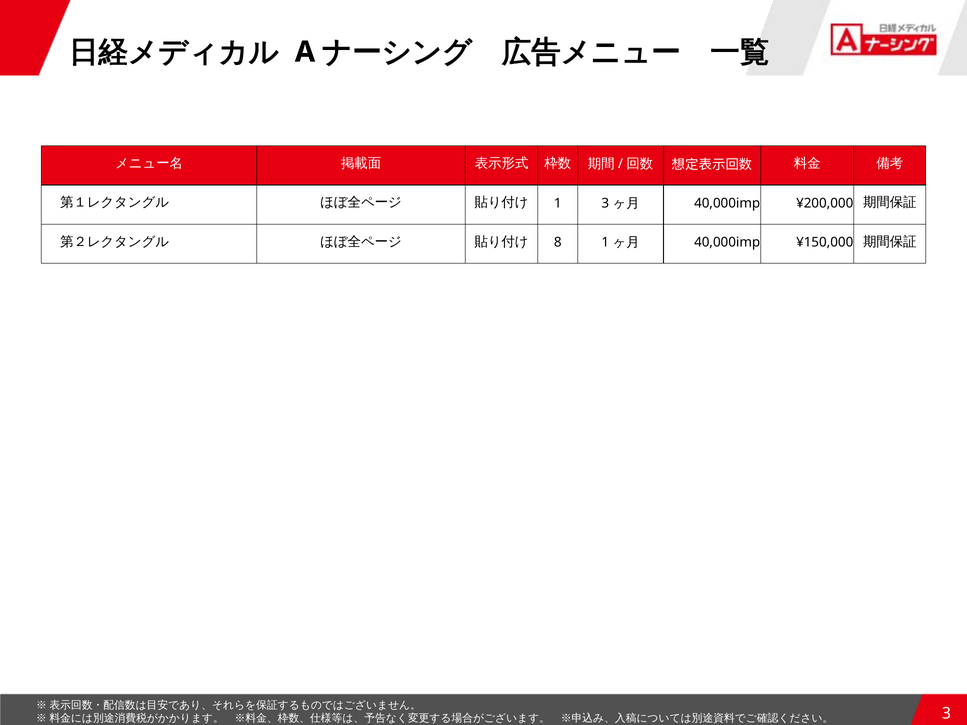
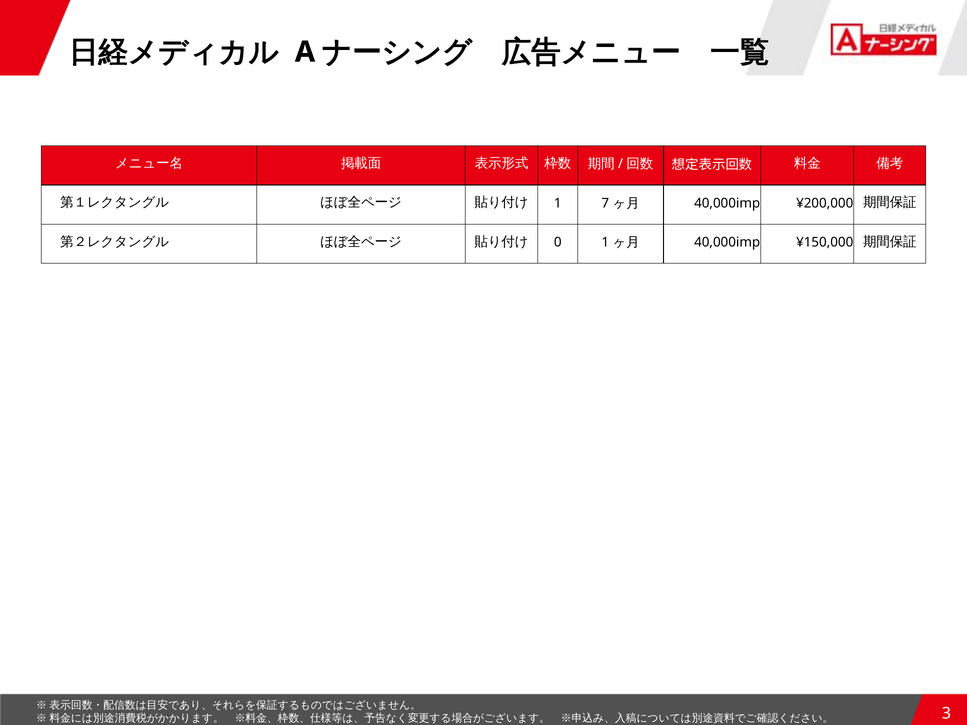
1 3: 3 -> 7
8: 8 -> 0
